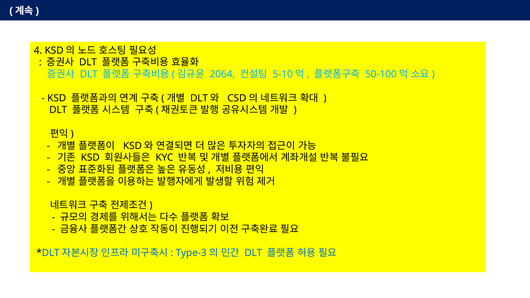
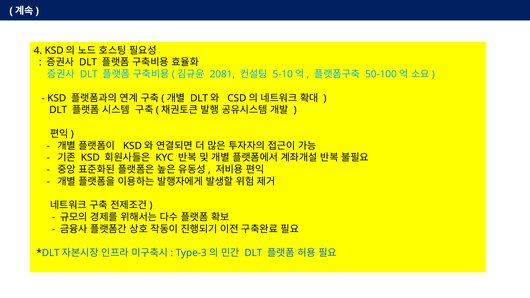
2064: 2064 -> 2081
